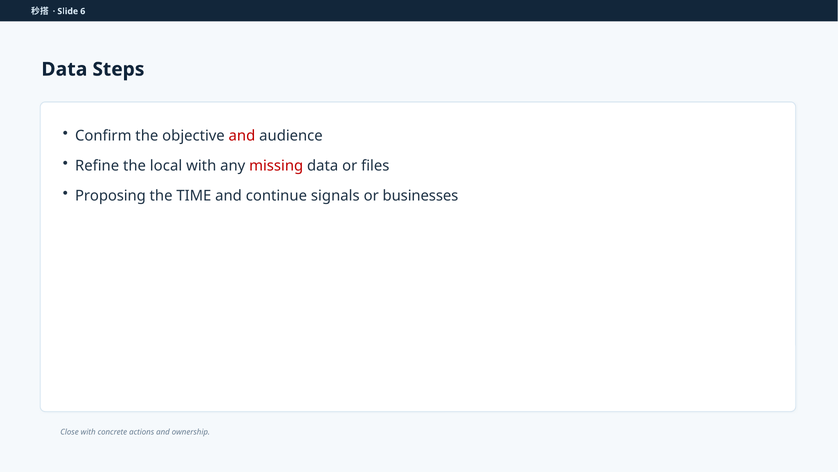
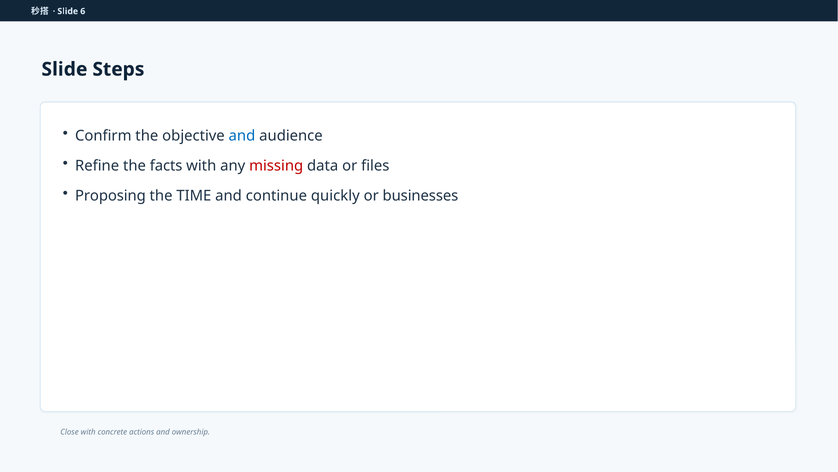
Data at (64, 69): Data -> Slide
and at (242, 136) colour: red -> blue
local: local -> facts
signals: signals -> quickly
